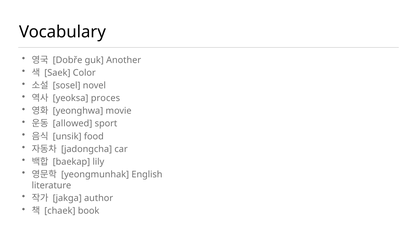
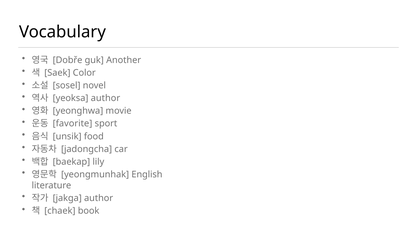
yeoksa proces: proces -> author
allowed: allowed -> favorite
